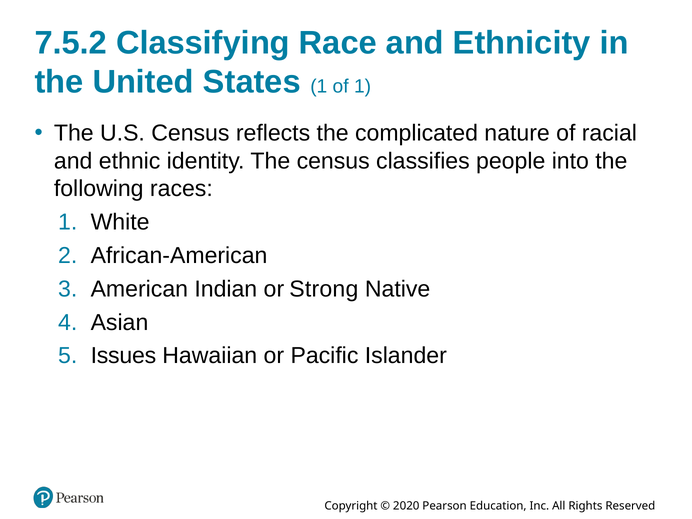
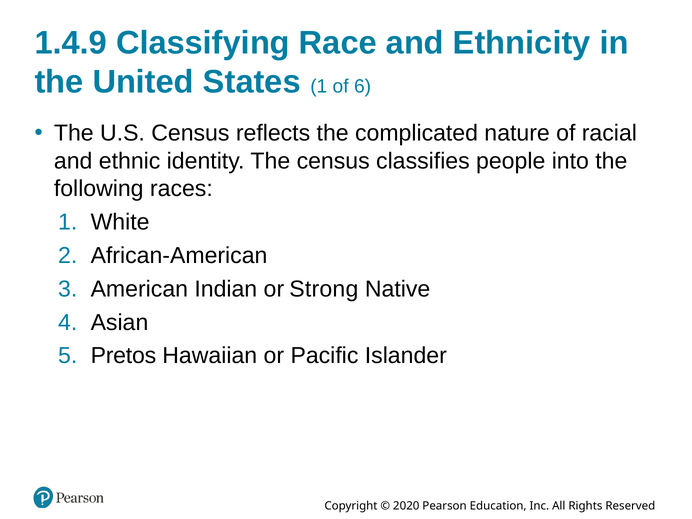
7.5.2: 7.5.2 -> 1.4.9
of 1: 1 -> 6
Issues: Issues -> Pretos
